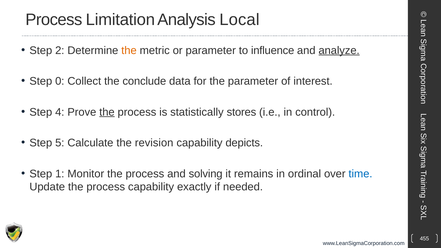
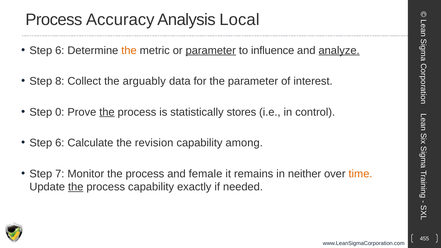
Limitation: Limitation -> Accuracy
2 at (60, 50): 2 -> 6
parameter at (211, 50) underline: none -> present
0: 0 -> 8
conclude: conclude -> arguably
4: 4 -> 0
5 at (60, 143): 5 -> 6
depicts: depicts -> among
1: 1 -> 7
solving: solving -> female
ordinal: ordinal -> neither
time colour: blue -> orange
the at (76, 187) underline: none -> present
